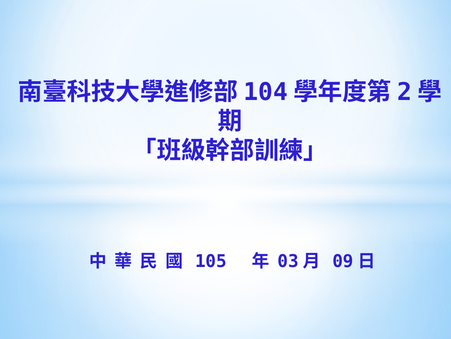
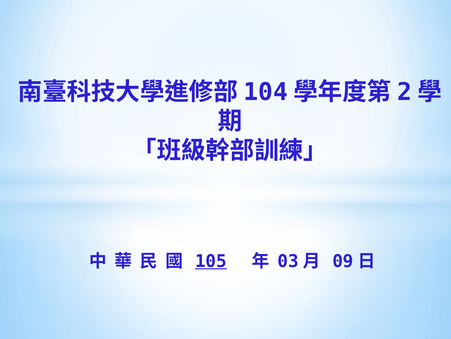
105 underline: none -> present
